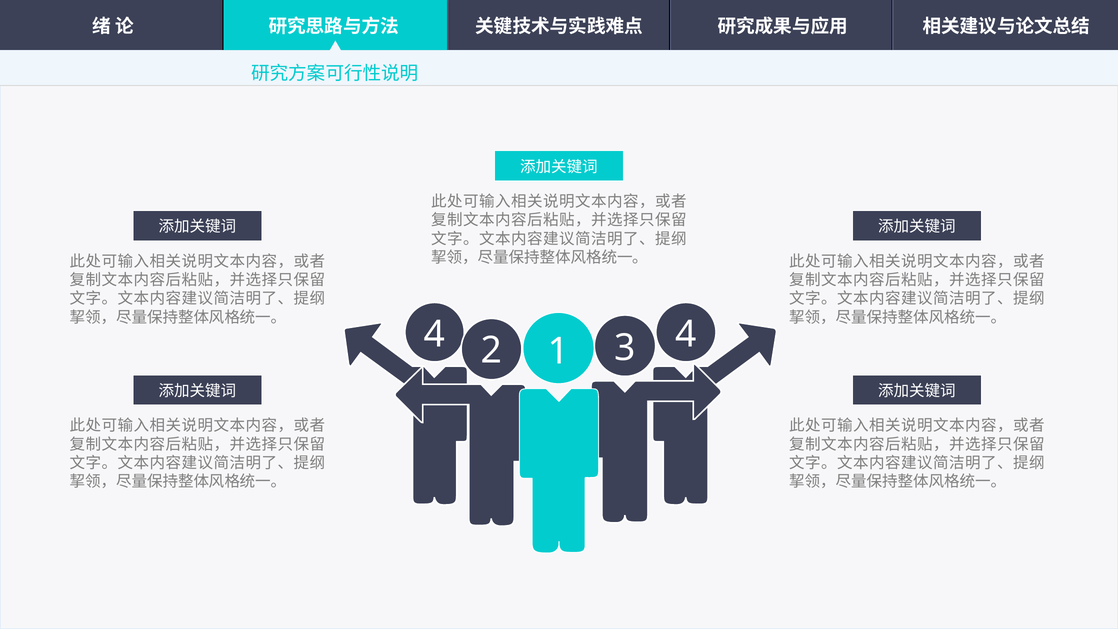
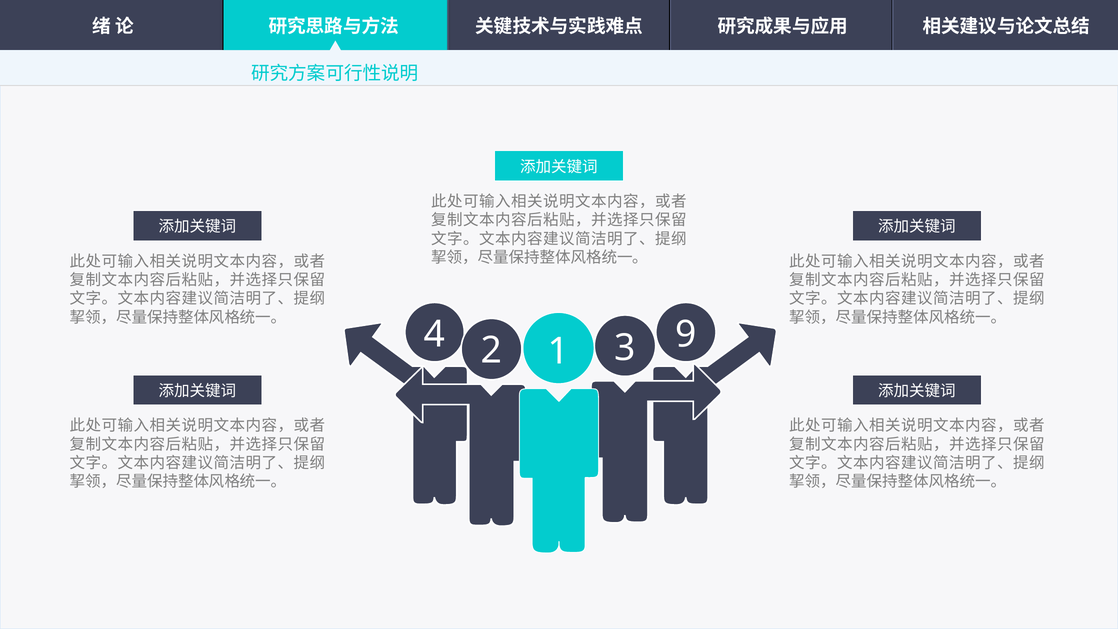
4 4: 4 -> 9
